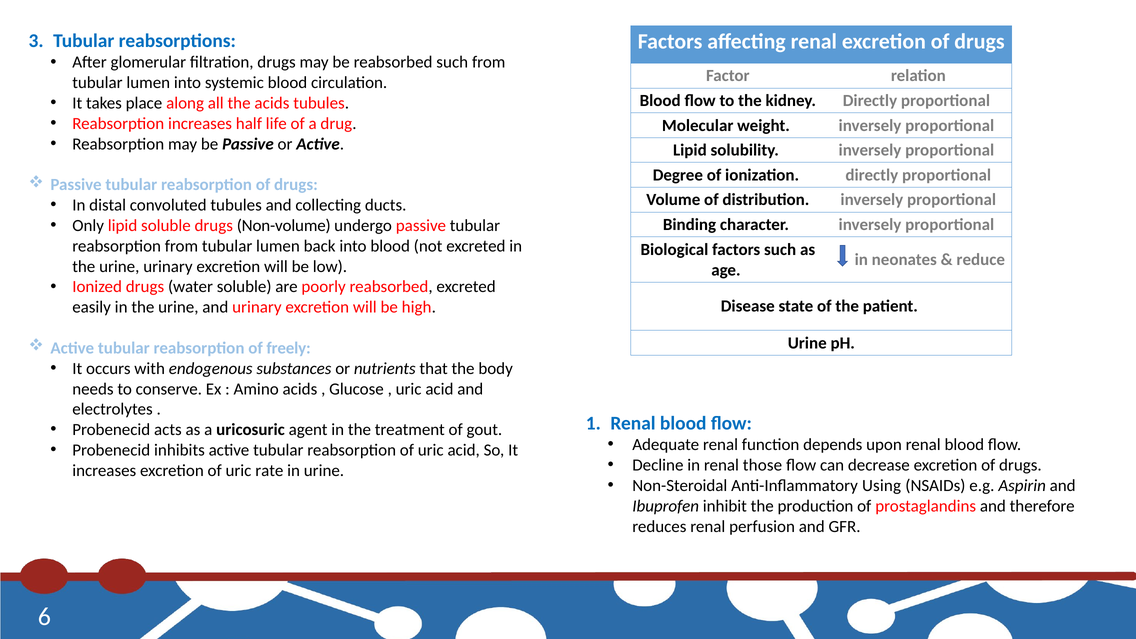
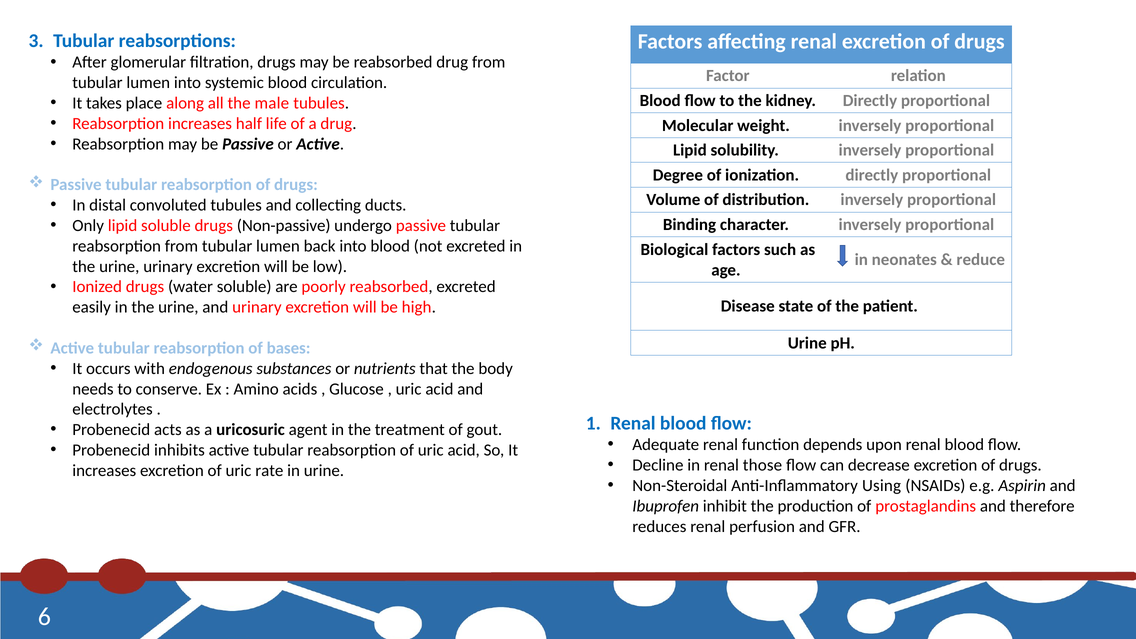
reabsorbed such: such -> drug
the acids: acids -> male
Non-volume: Non-volume -> Non-passive
freely: freely -> bases
